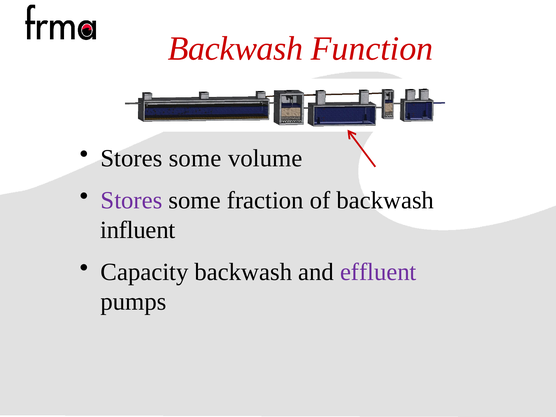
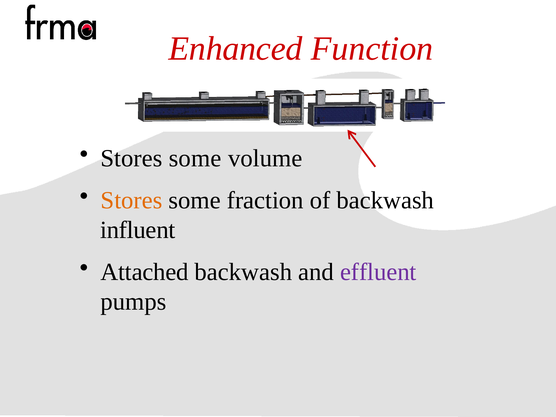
Backwash at (236, 49): Backwash -> Enhanced
Stores at (131, 200) colour: purple -> orange
Capacity: Capacity -> Attached
